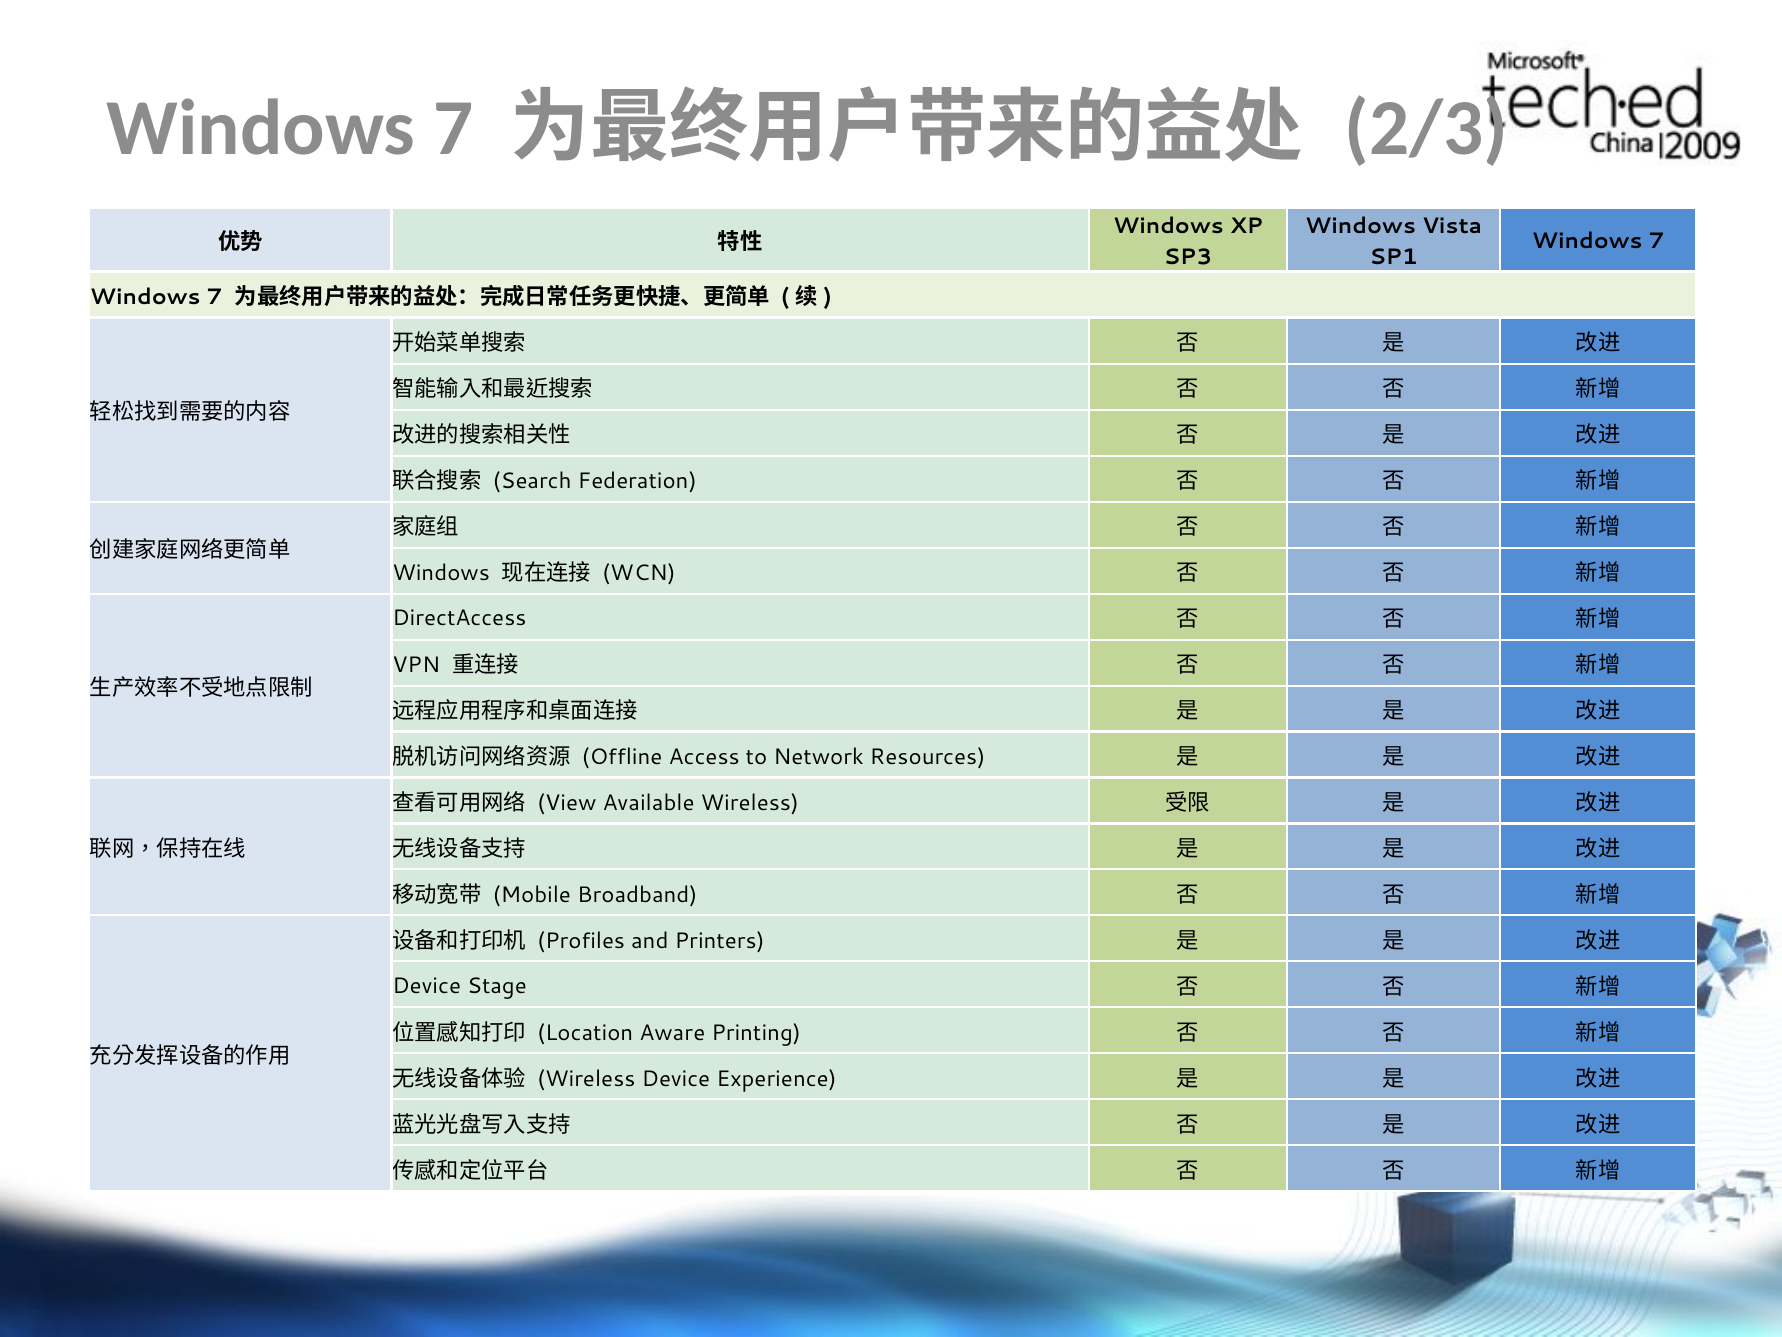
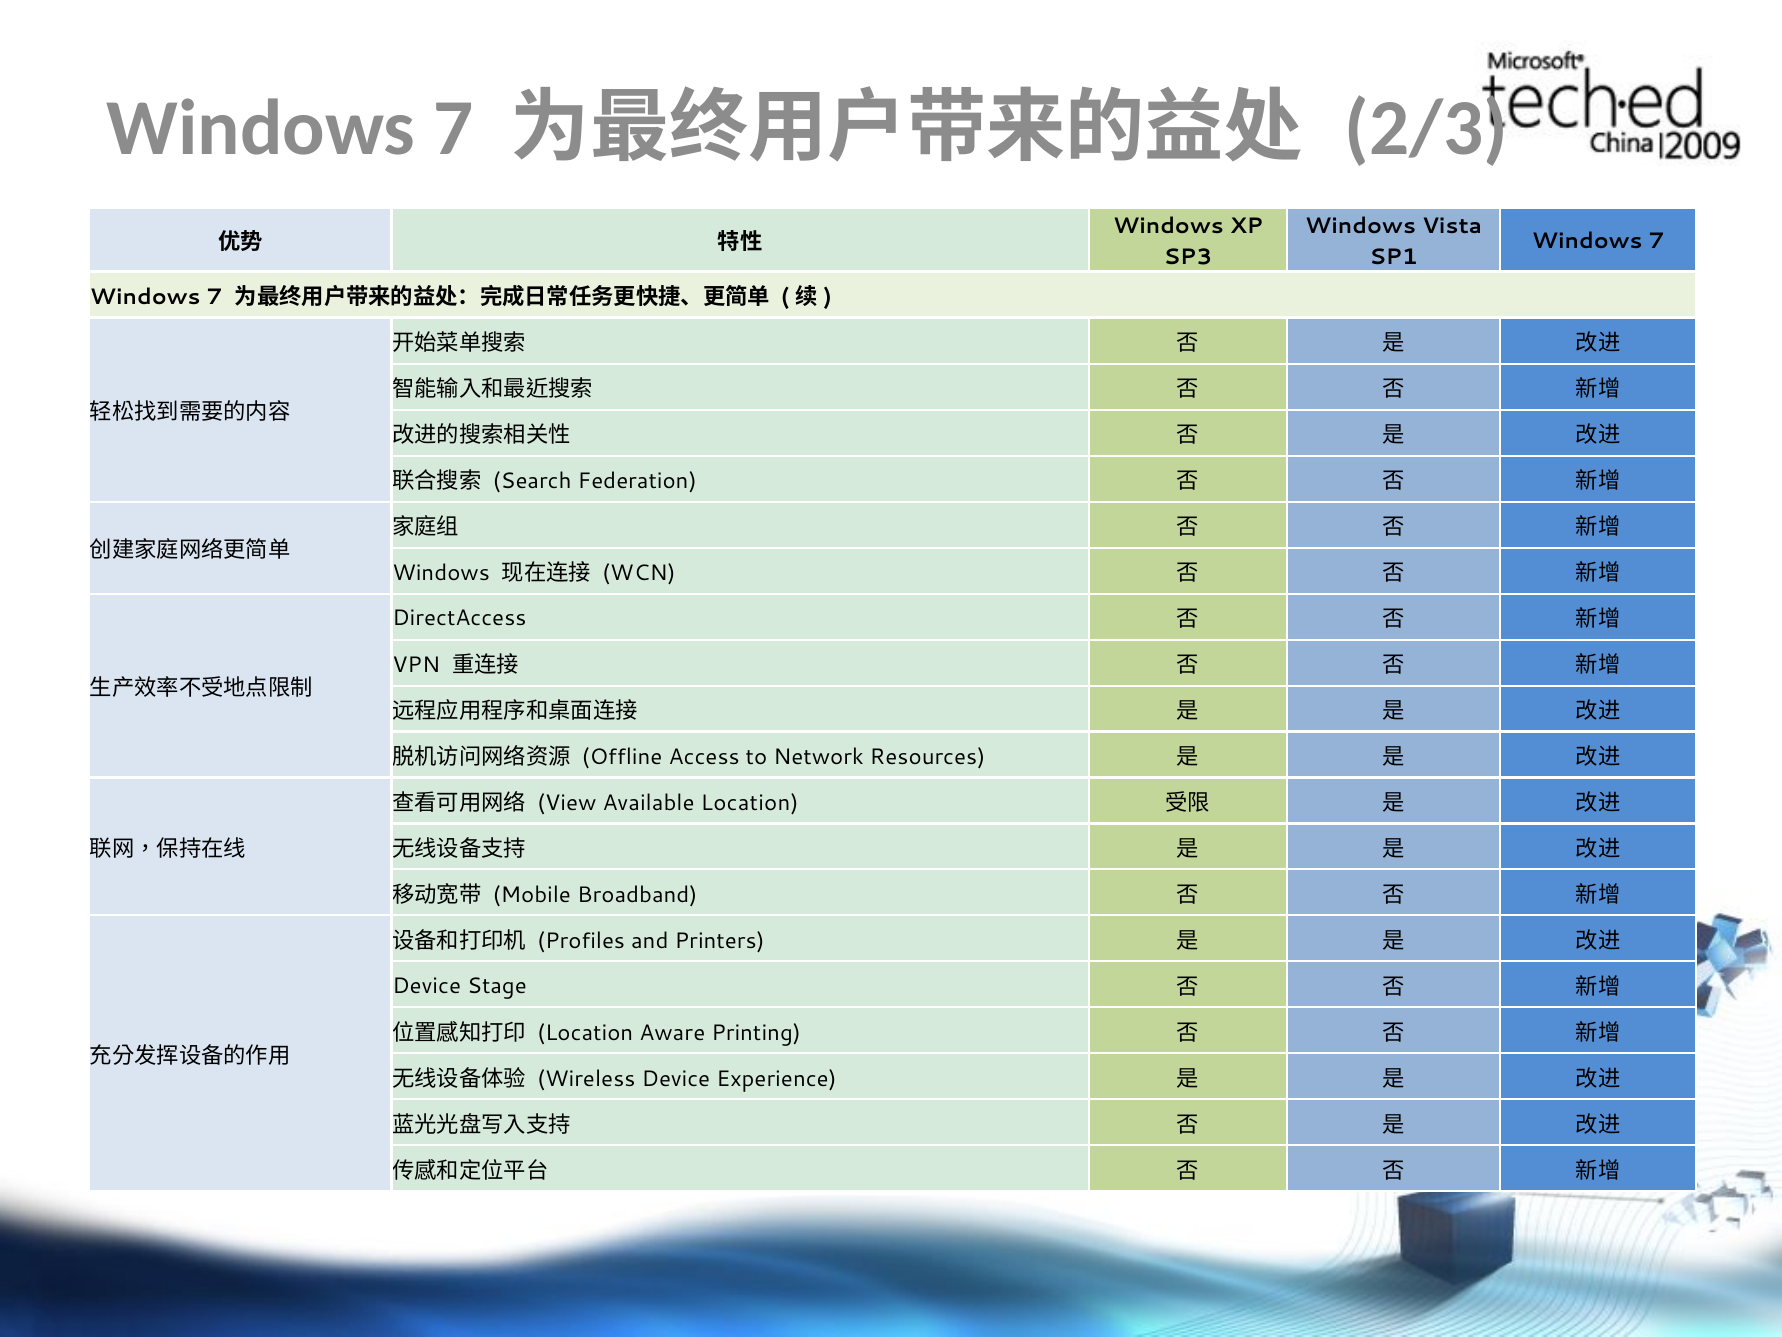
Available Wireless: Wireless -> Location
